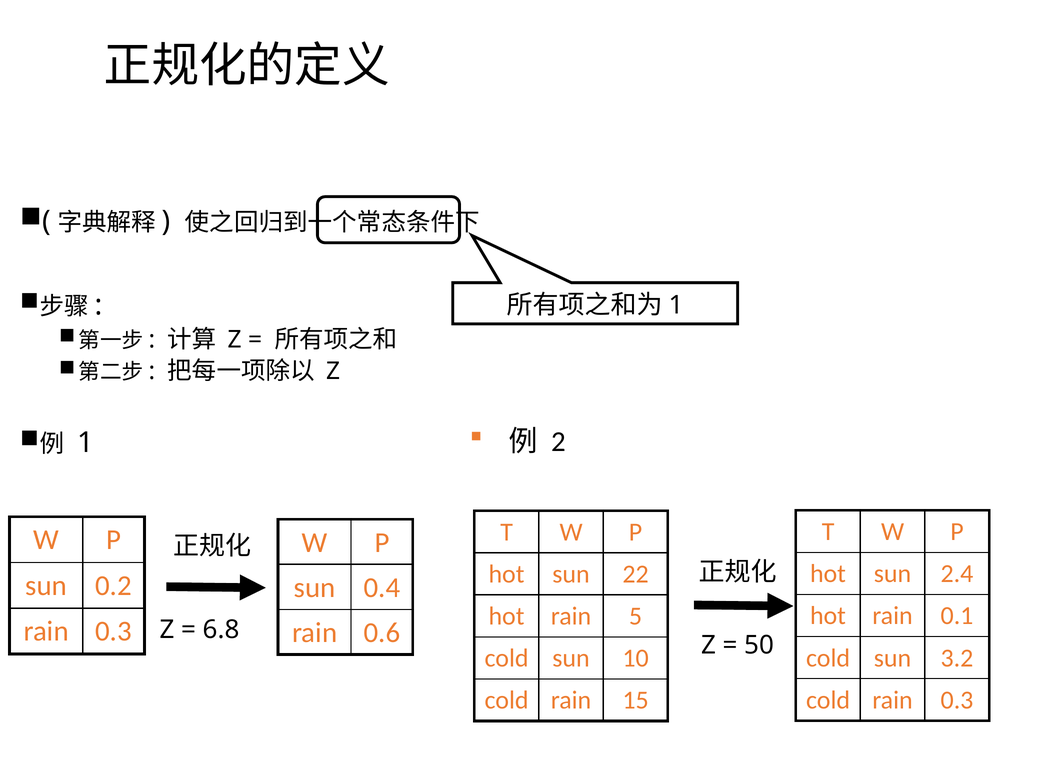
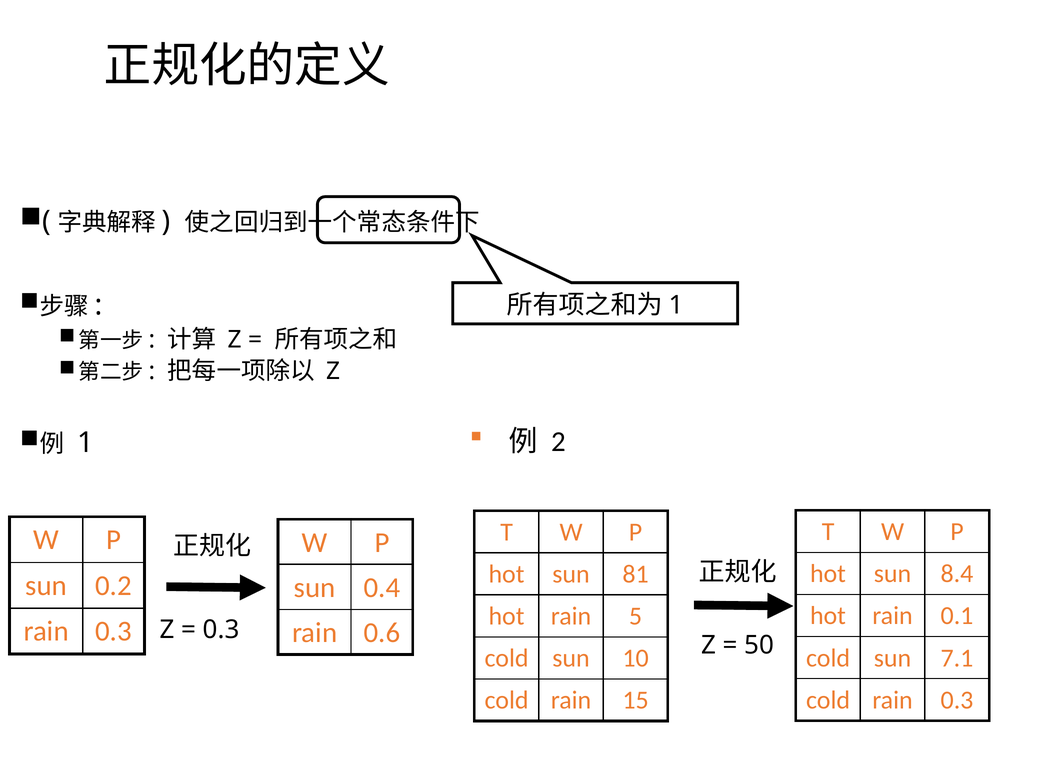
2.4: 2.4 -> 8.4
22: 22 -> 81
6.8 at (221, 630): 6.8 -> 0.3
3.2: 3.2 -> 7.1
